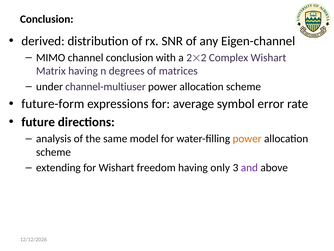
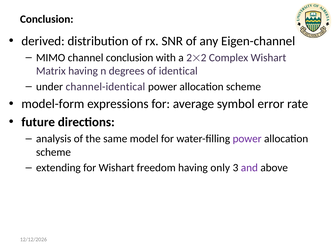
matrices: matrices -> identical
channel-multiuser: channel-multiuser -> channel-identical
future-form: future-form -> model-form
power at (247, 138) colour: orange -> purple
